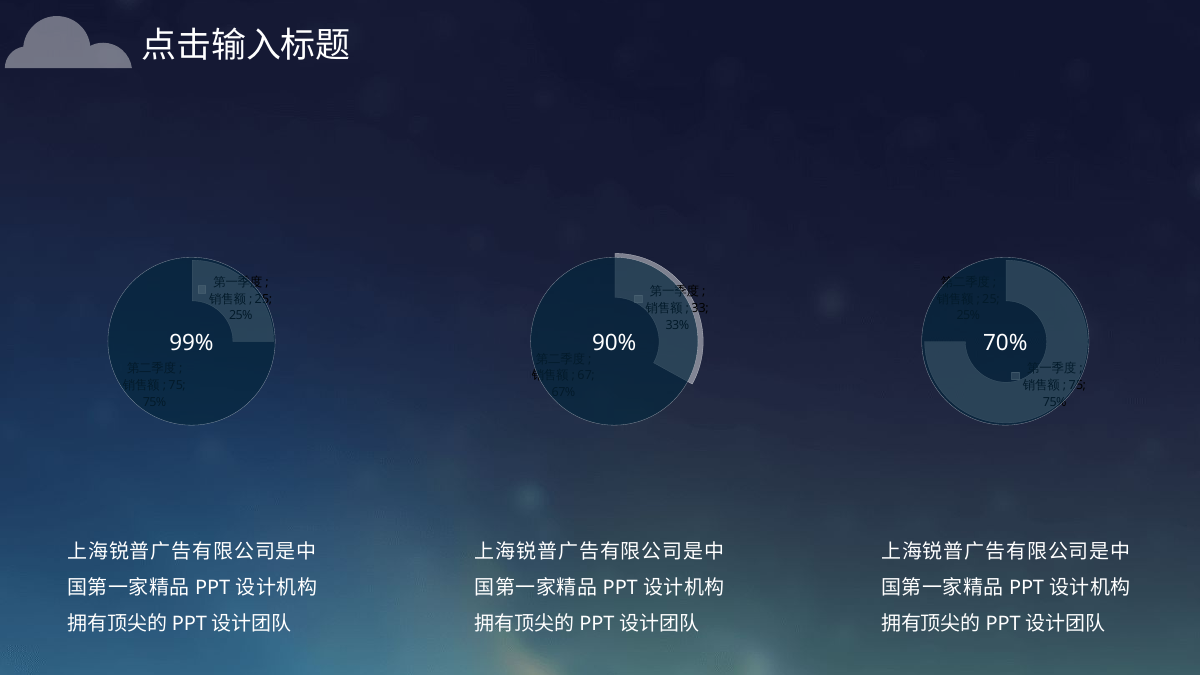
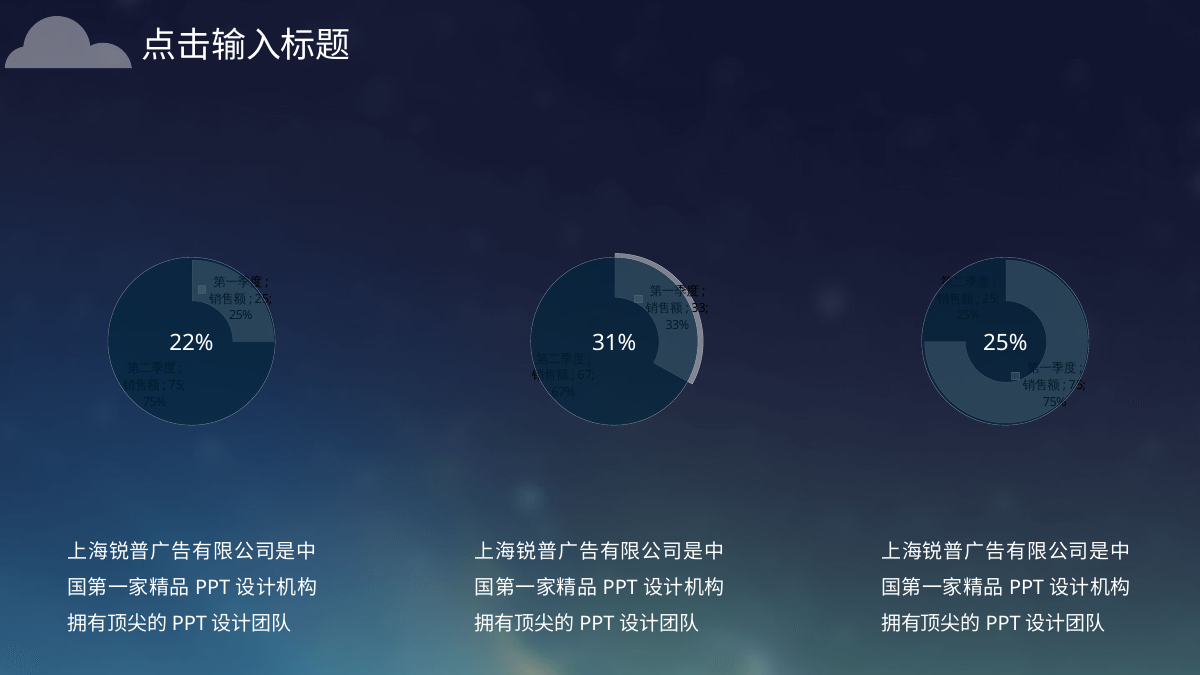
99%: 99% -> 22%
90%: 90% -> 31%
70% at (1005, 343): 70% -> 25%
